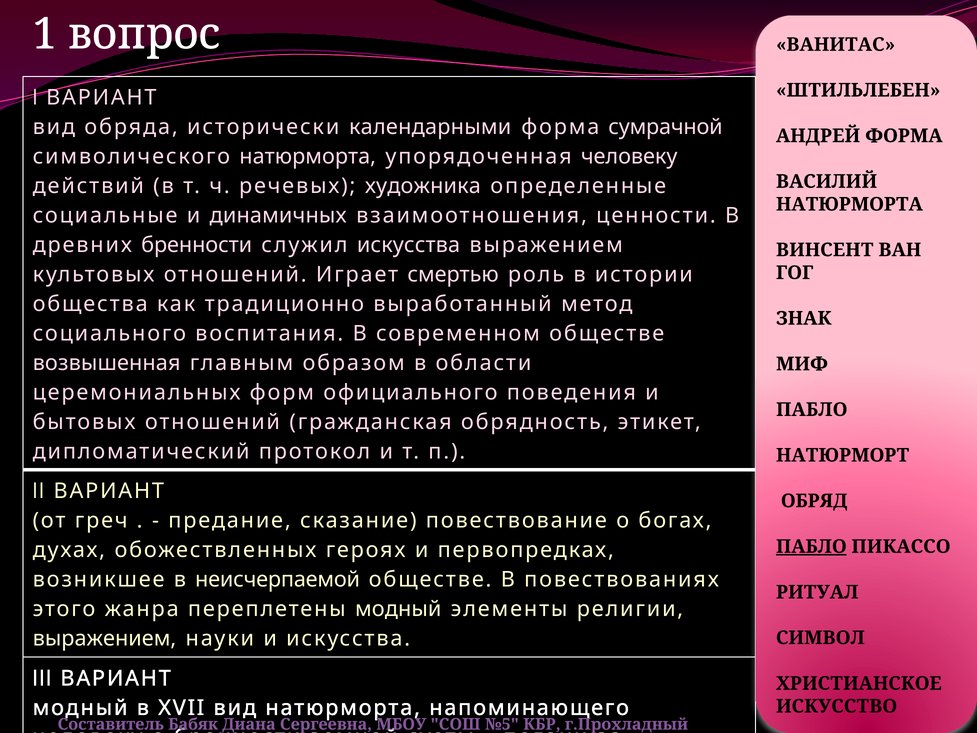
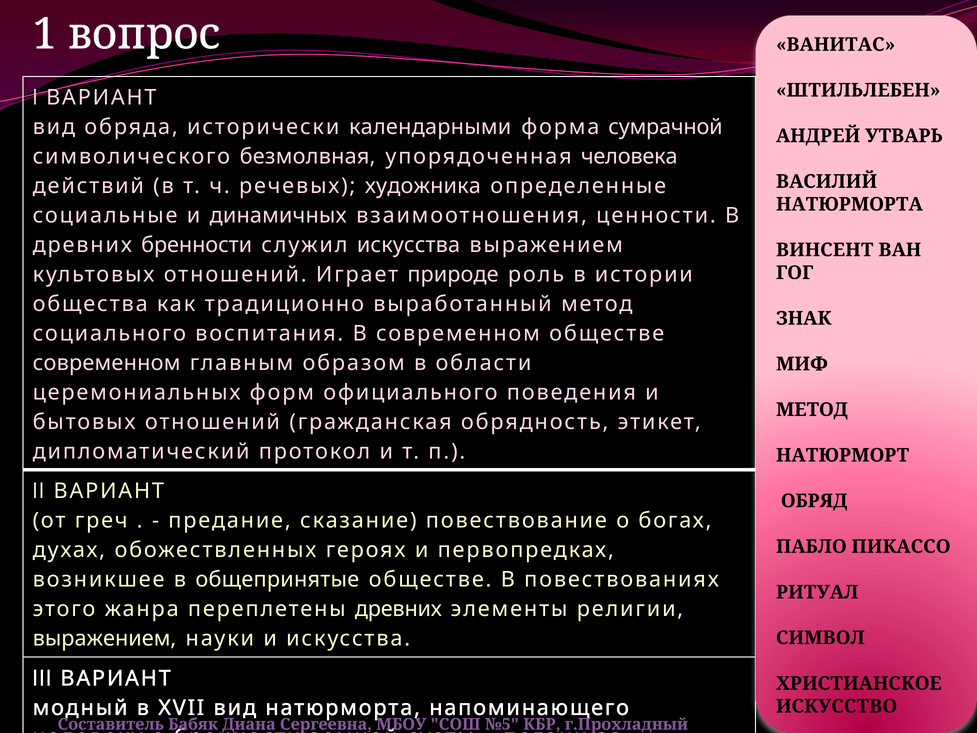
АНДРЕЙ ФОРМА: ФОРМА -> УТВАРЬ
символического натюрморта: натюрморта -> безмолвная
упорядоченная человеку: человеку -> человека
смертью: смертью -> природе
возвышенная at (107, 363): возвышенная -> современном
ПАБЛО at (812, 410): ПАБЛО -> МЕТОД
ПАБЛО at (811, 546) underline: present -> none
неисчерпаемой: неисчерпаемой -> общепринятые
переплетены модный: модный -> древних
